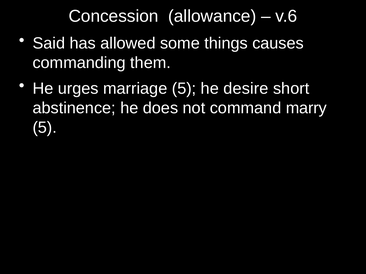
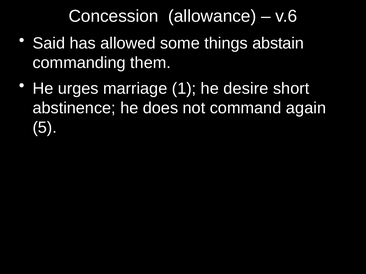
causes: causes -> abstain
marriage 5: 5 -> 1
marry: marry -> again
